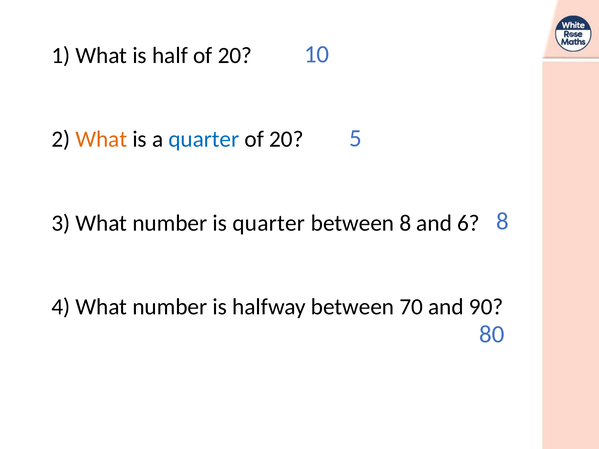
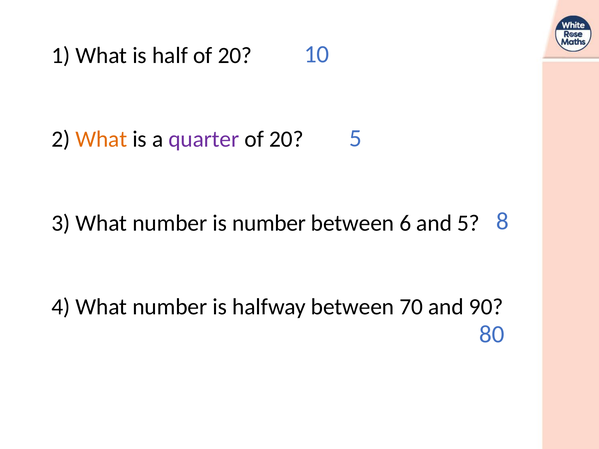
quarter at (204, 139) colour: blue -> purple
is quarter: quarter -> number
between 8: 8 -> 6
and 6: 6 -> 5
